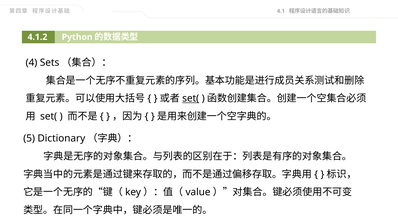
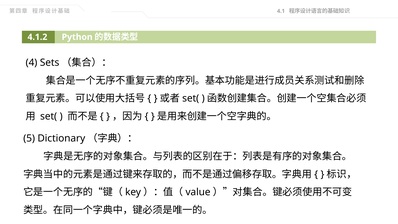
set( at (191, 98) underline: present -> none
